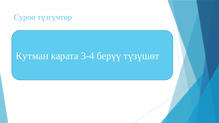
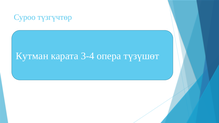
берүү: берүү -> опера
